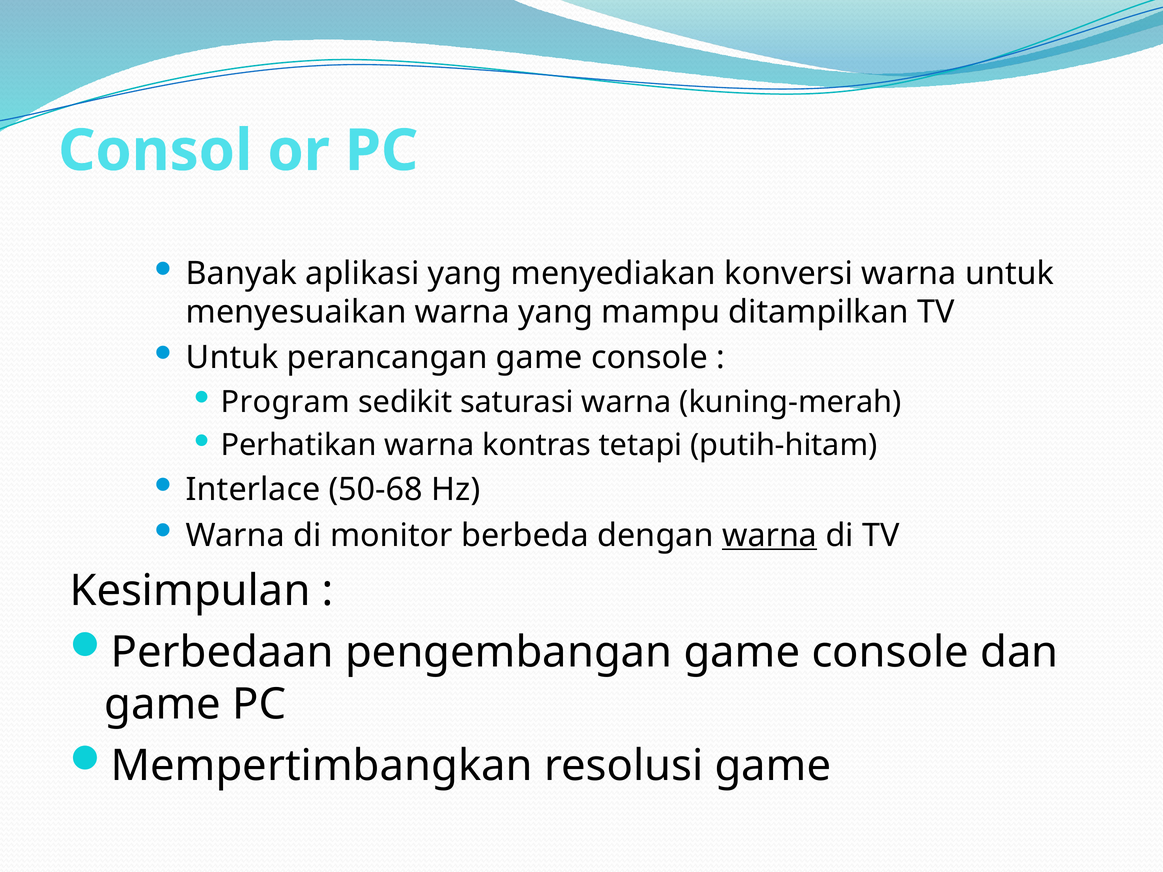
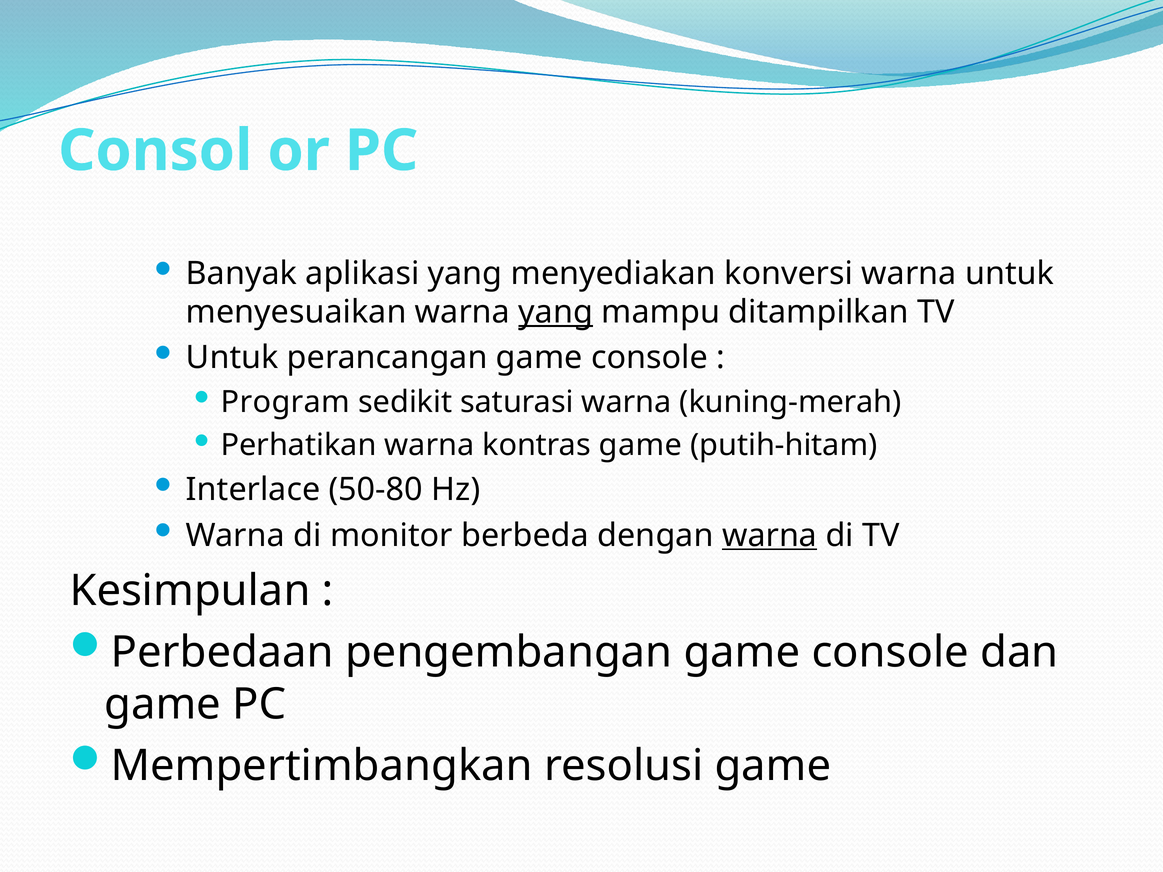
yang at (556, 312) underline: none -> present
kontras tetapi: tetapi -> game
50-68: 50-68 -> 50-80
